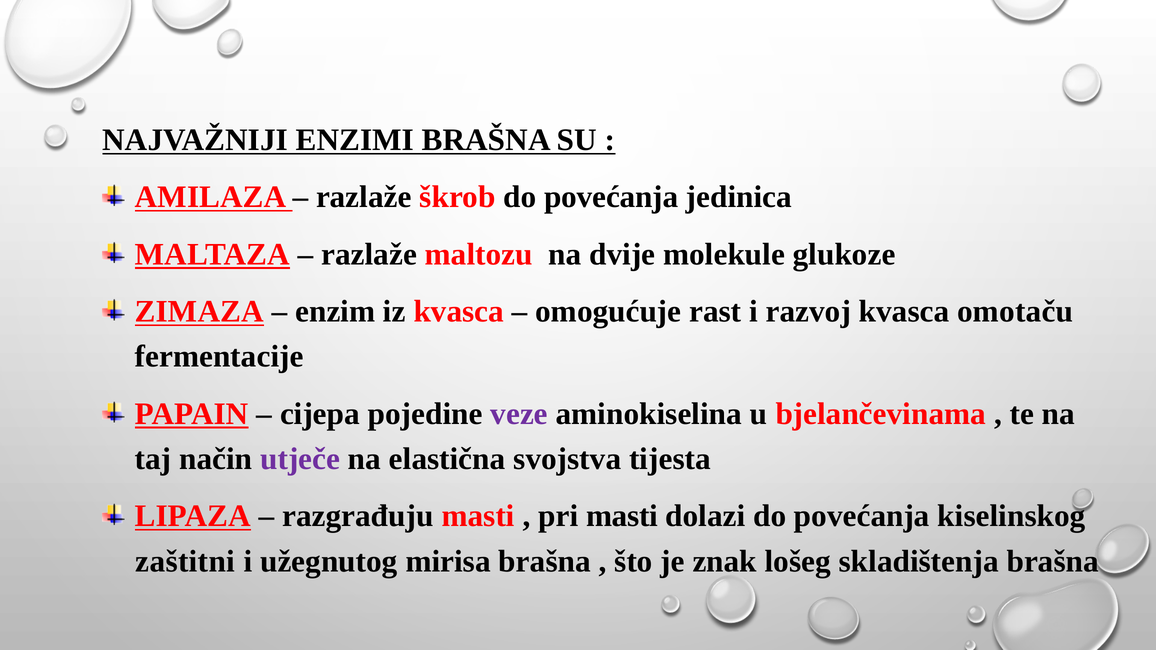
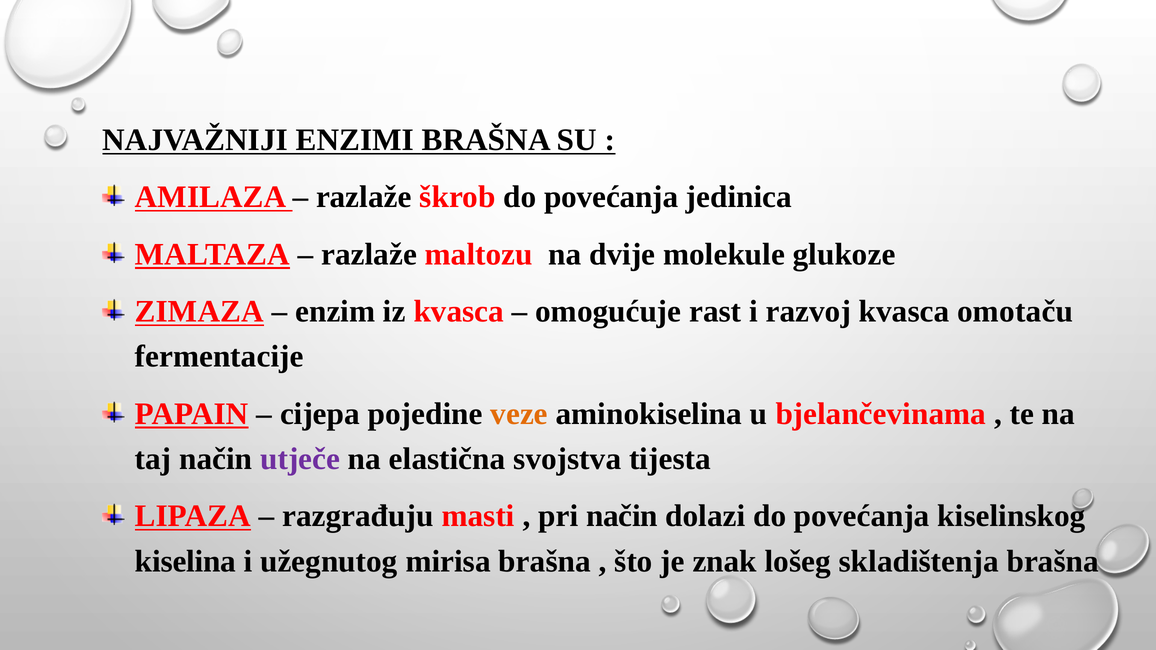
veze colour: purple -> orange
pri masti: masti -> način
zaštitni: zaštitni -> kiselina
